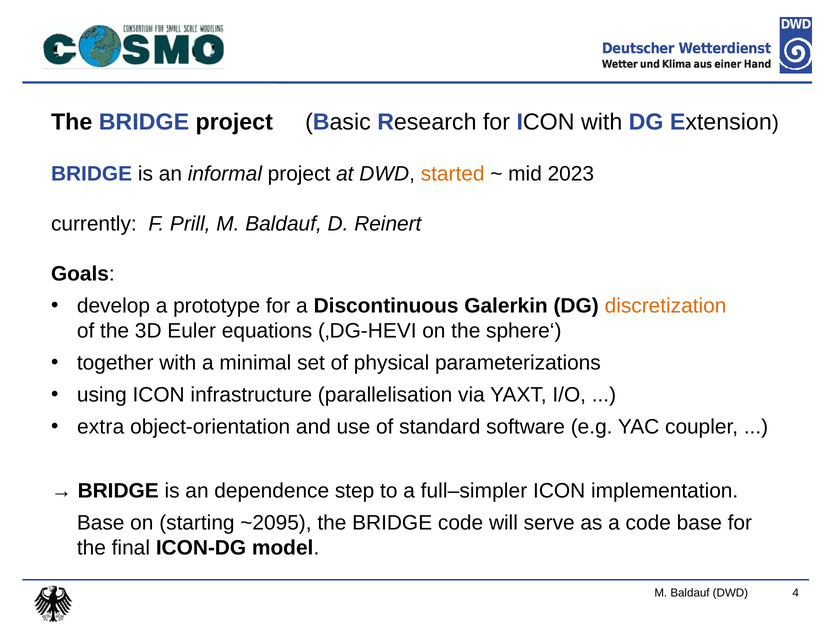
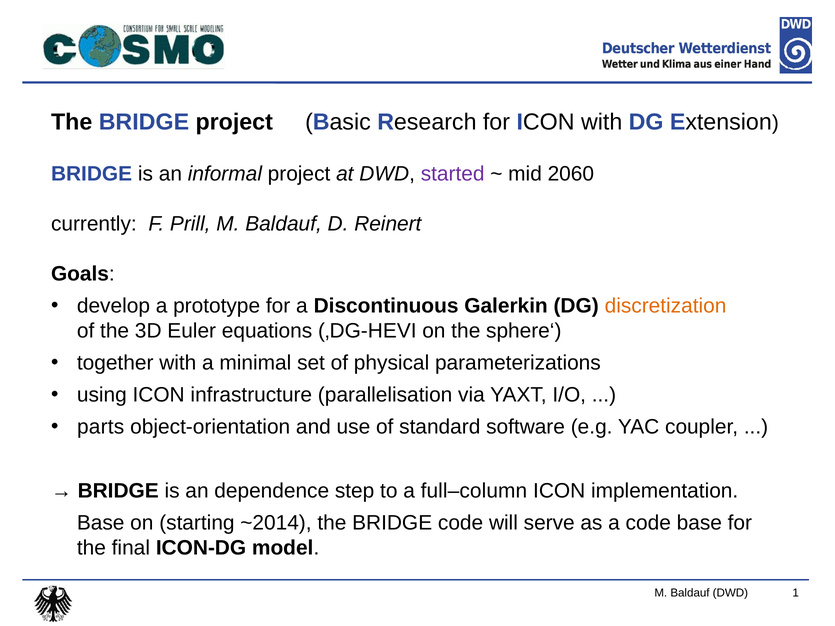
started colour: orange -> purple
2023: 2023 -> 2060
extra: extra -> parts
full–simpler: full–simpler -> full–column
~2095: ~2095 -> ~2014
4: 4 -> 1
